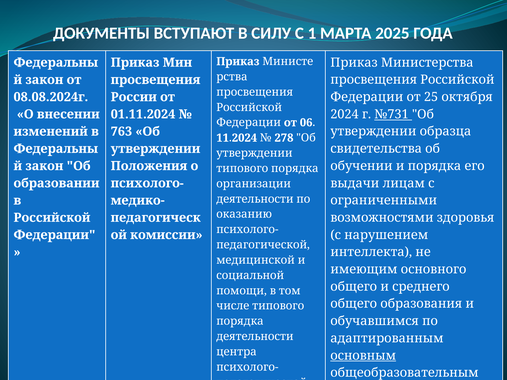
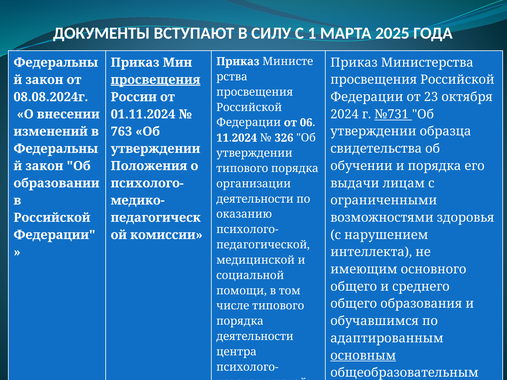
просвещения at (156, 80) underline: none -> present
25: 25 -> 23
278: 278 -> 326
